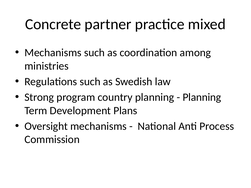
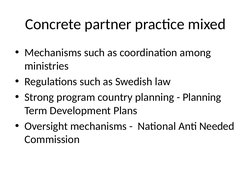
Process: Process -> Needed
